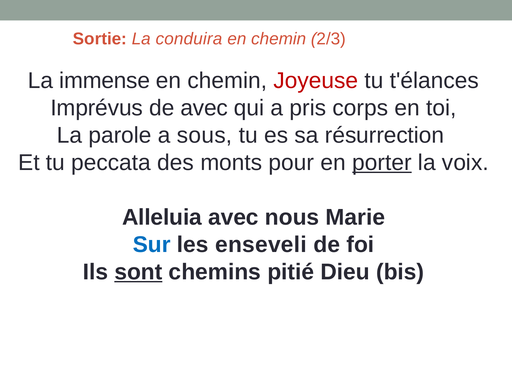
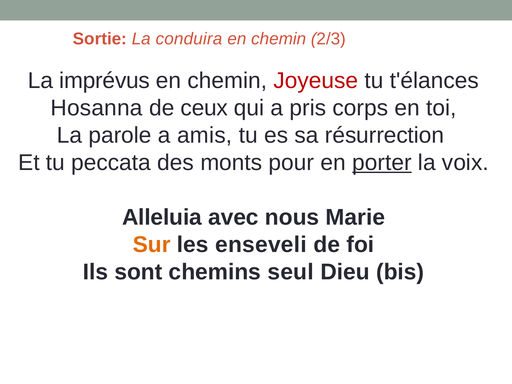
immense: immense -> imprévus
Imprévus: Imprévus -> Hosanna
de avec: avec -> ceux
sous: sous -> amis
Sur colour: blue -> orange
sont underline: present -> none
pitié: pitié -> seul
